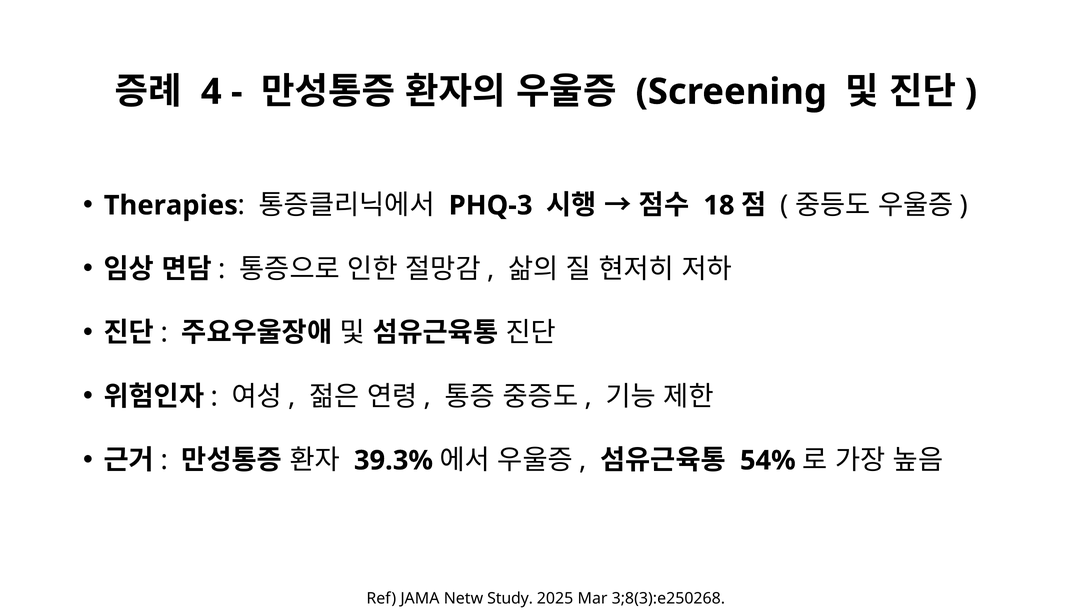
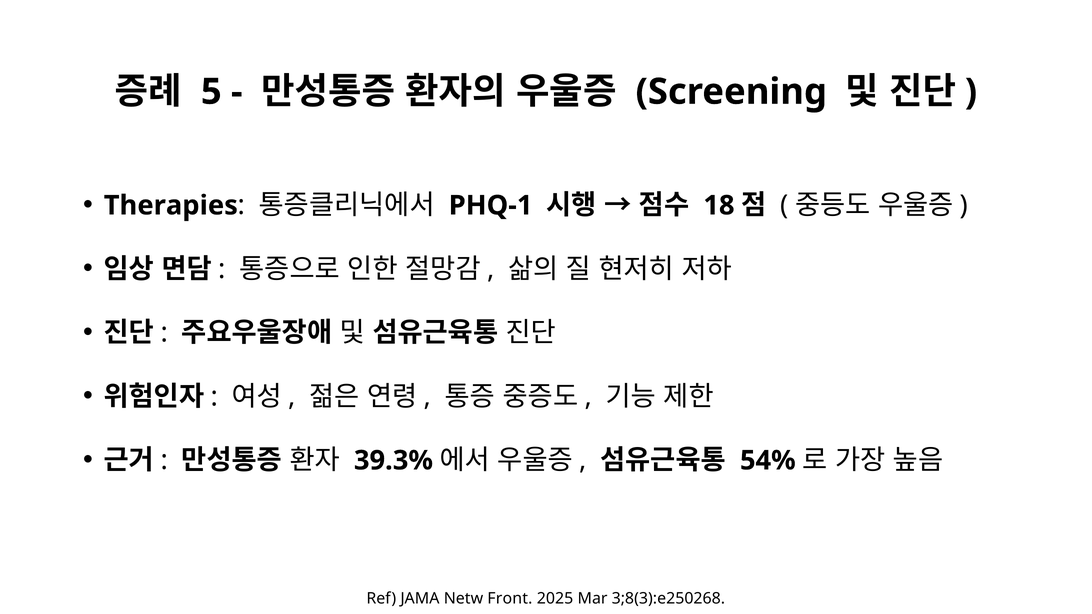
4: 4 -> 5
PHQ-3: PHQ-3 -> PHQ-1
Study: Study -> Front
